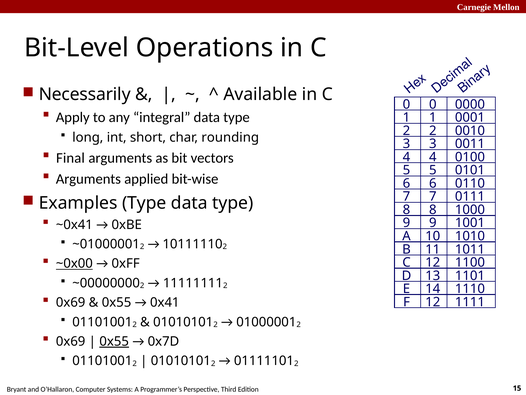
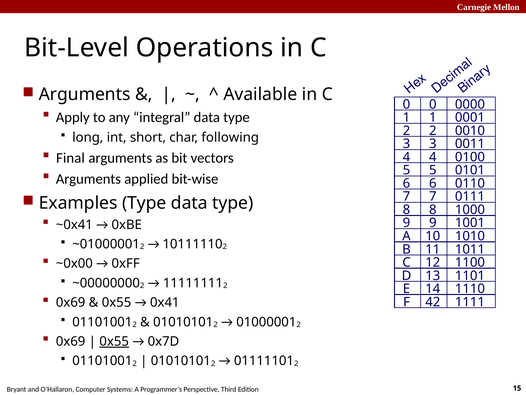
Necessarily at (85, 94): Necessarily -> Arguments
rounding: rounding -> following
~0x00 underline: present -> none
F 12: 12 -> 42
